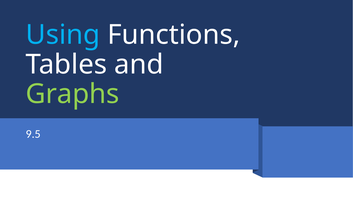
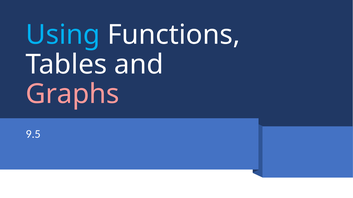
Graphs colour: light green -> pink
